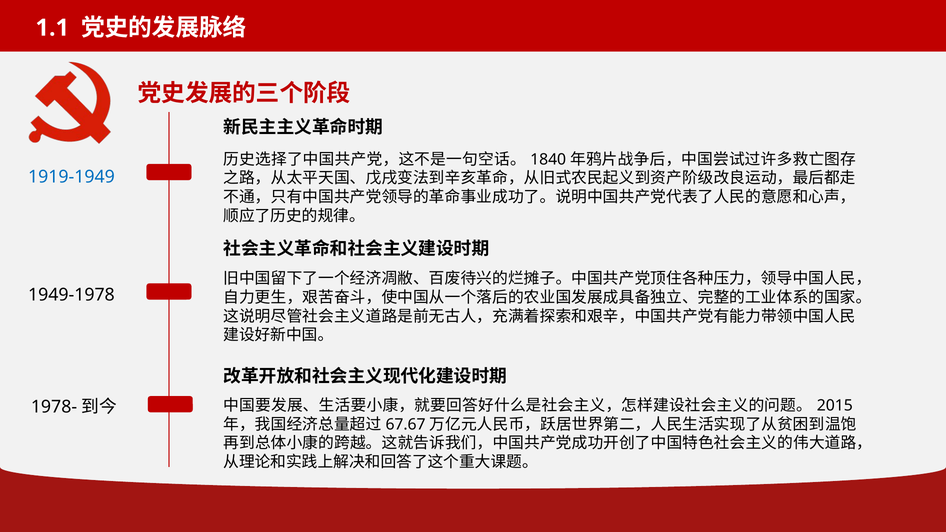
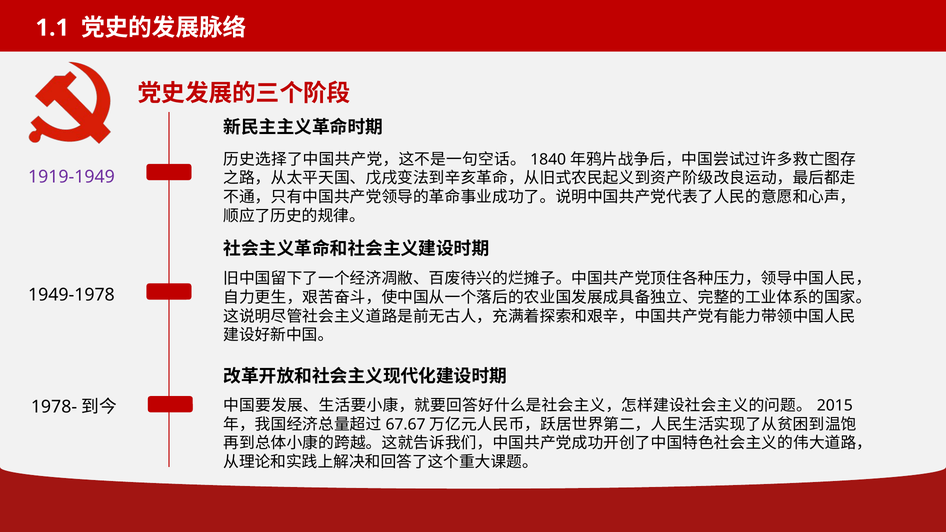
1919-1949 colour: blue -> purple
